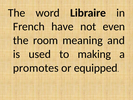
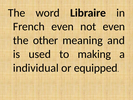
French have: have -> even
room: room -> other
promotes: promotes -> individual
